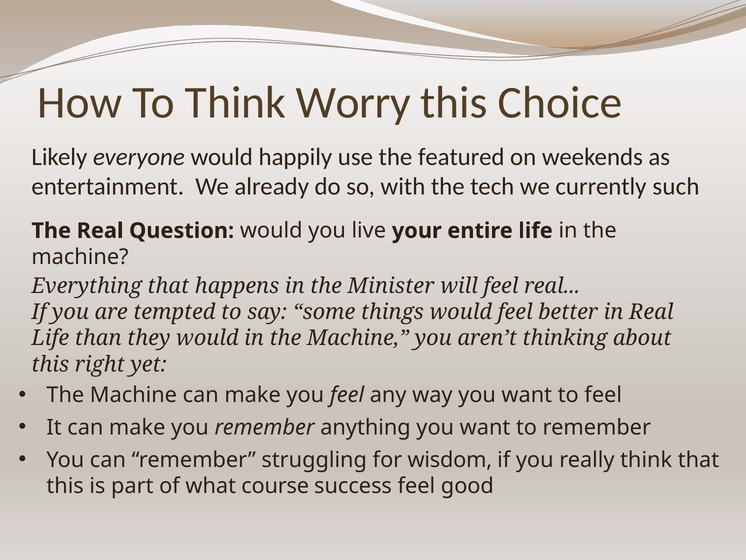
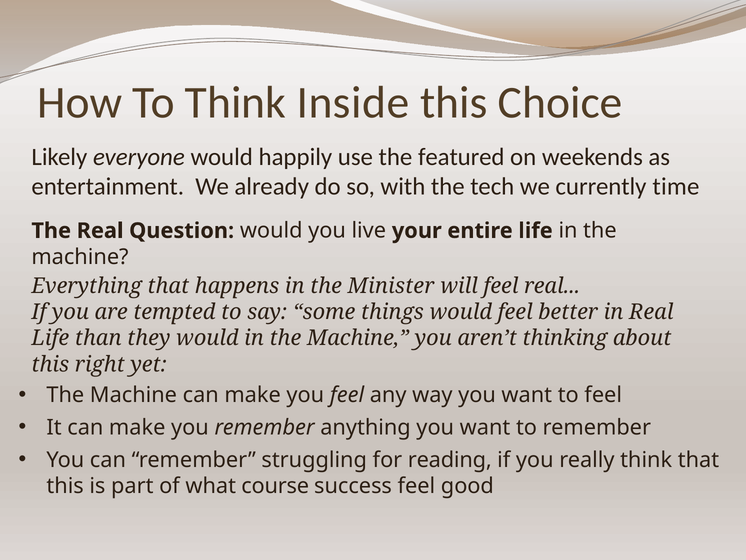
Worry: Worry -> Inside
such: such -> time
wisdom: wisdom -> reading
